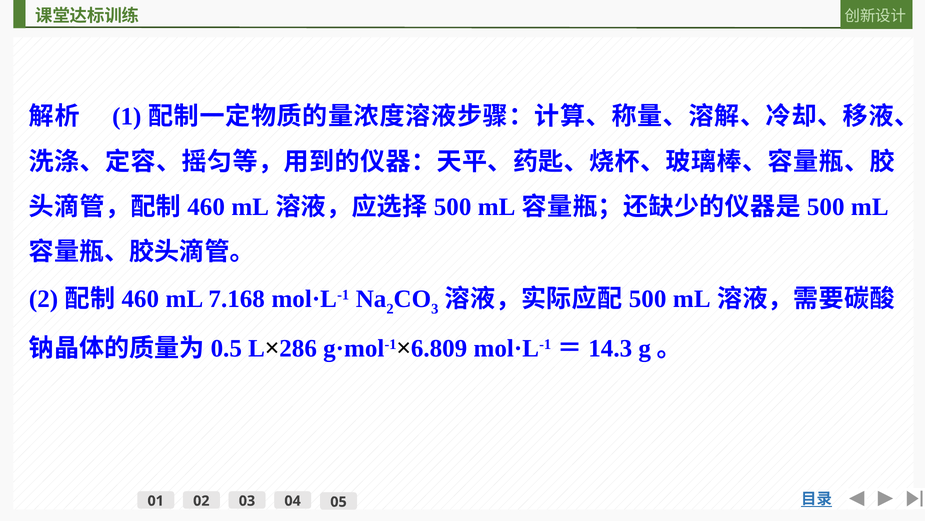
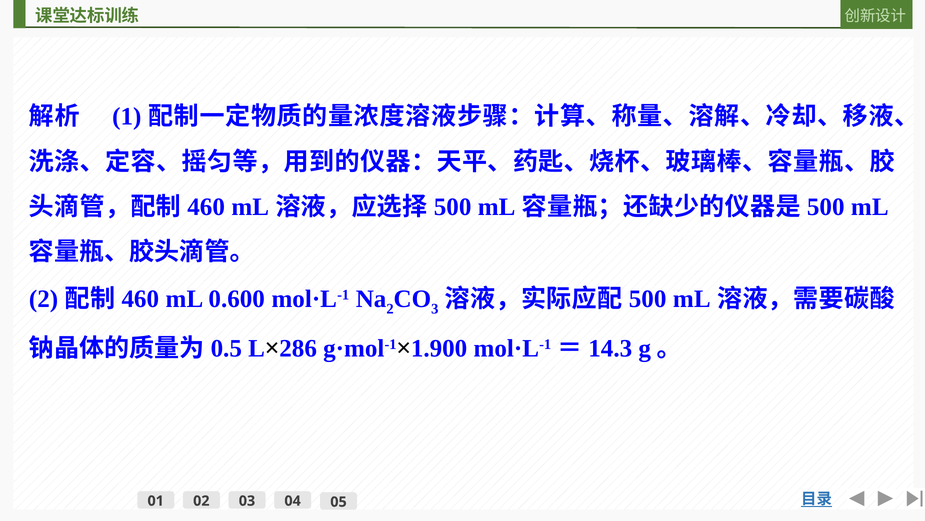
7.168: 7.168 -> 0.600
6.809: 6.809 -> 1.900
